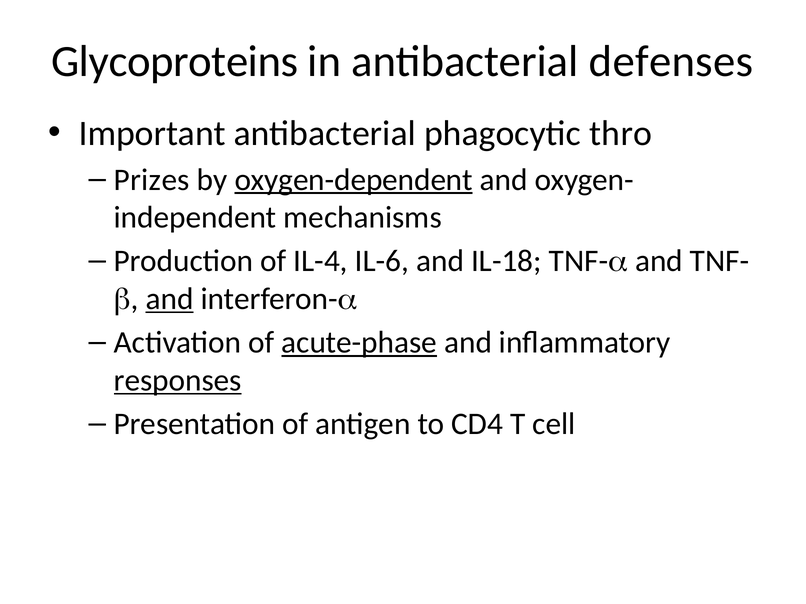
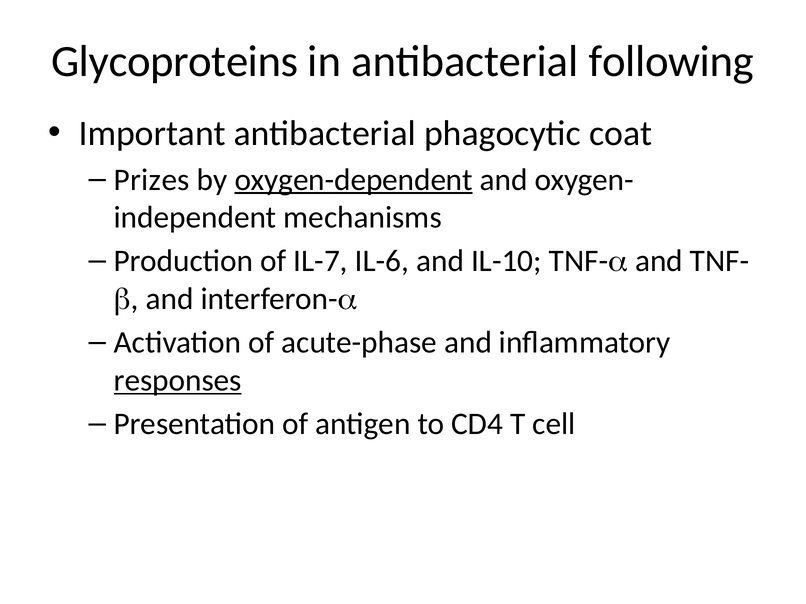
defenses: defenses -> following
thro: thro -> coat
IL-4: IL-4 -> IL-7
IL-18: IL-18 -> IL-10
and at (170, 299) underline: present -> none
acute-phase underline: present -> none
